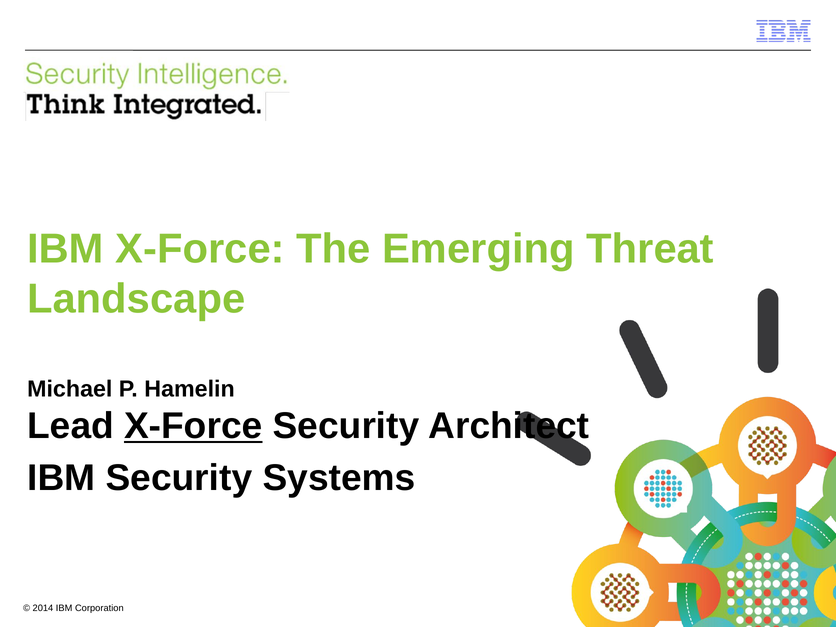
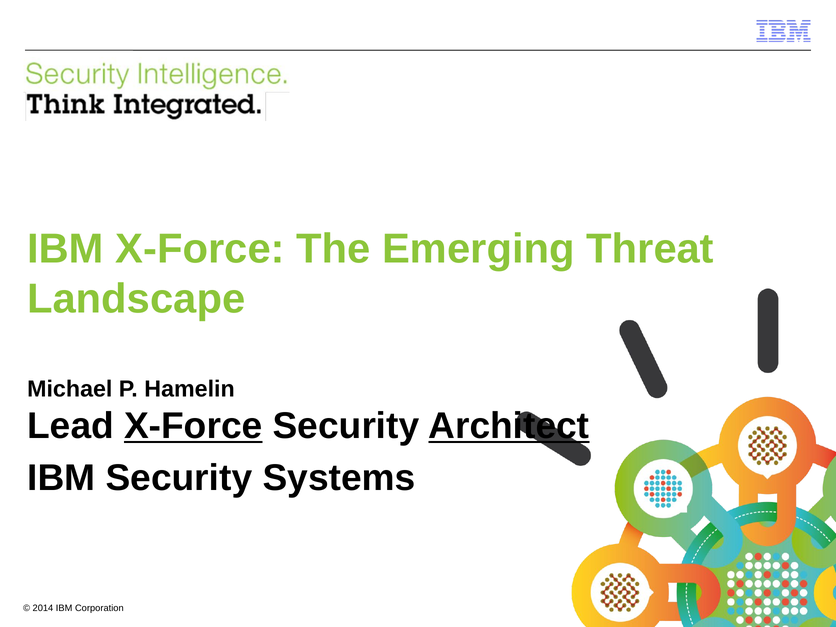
Architect underline: none -> present
